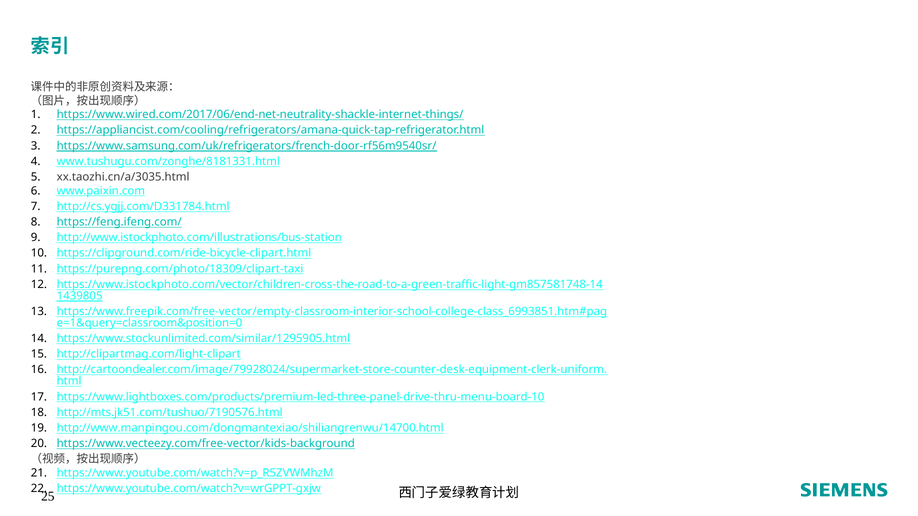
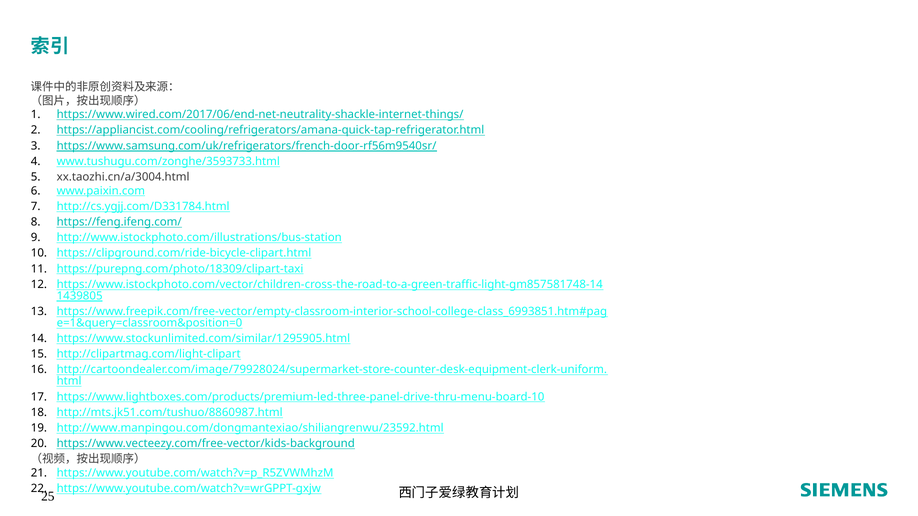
www.tushugu.com/zonghe/8181331.html: www.tushugu.com/zonghe/8181331.html -> www.tushugu.com/zonghe/3593733.html
xx.taozhi.cn/a/3035.html: xx.taozhi.cn/a/3035.html -> xx.taozhi.cn/a/3004.html
http://mts.jk51.com/tushuo/7190576.html: http://mts.jk51.com/tushuo/7190576.html -> http://mts.jk51.com/tushuo/8860987.html
http://www.manpingou.com/dongmantexiao/shiliangrenwu/14700.html: http://www.manpingou.com/dongmantexiao/shiliangrenwu/14700.html -> http://www.manpingou.com/dongmantexiao/shiliangrenwu/23592.html
